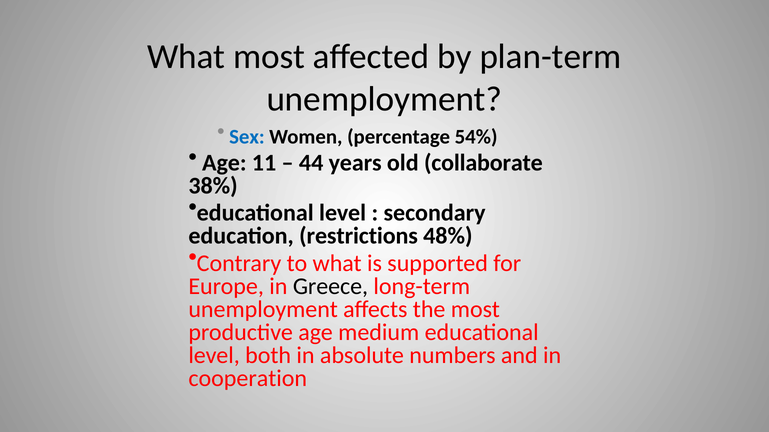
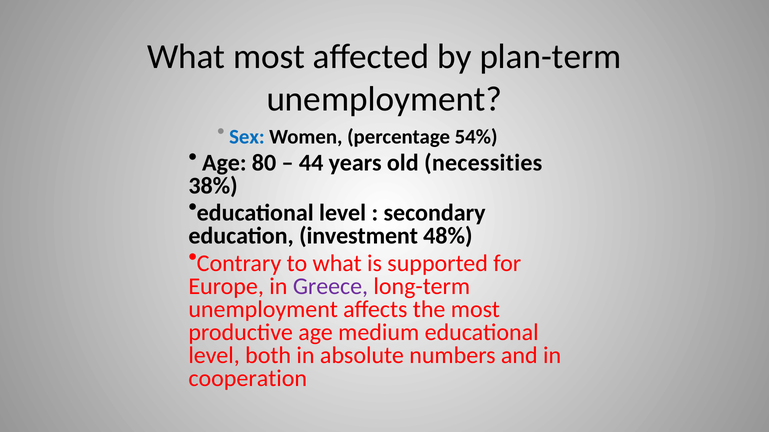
11: 11 -> 80
collaborate: collaborate -> necessities
restrictions: restrictions -> investment
Greece colour: black -> purple
